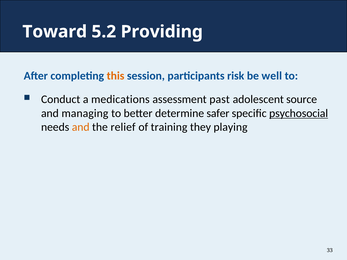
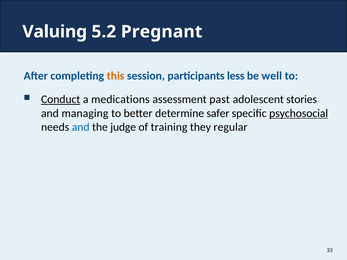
Toward: Toward -> Valuing
Providing: Providing -> Pregnant
risk: risk -> less
Conduct underline: none -> present
source: source -> stories
and at (81, 127) colour: orange -> blue
relief: relief -> judge
playing: playing -> regular
